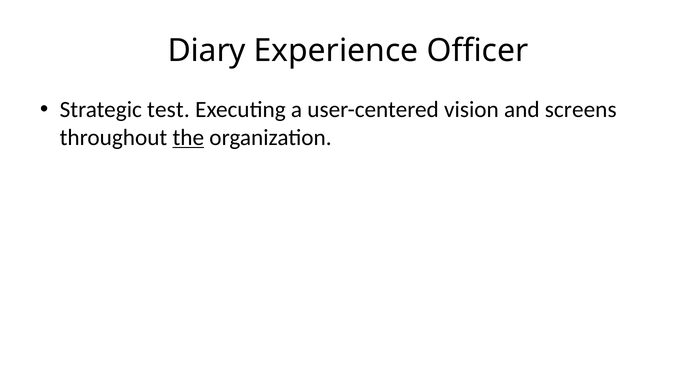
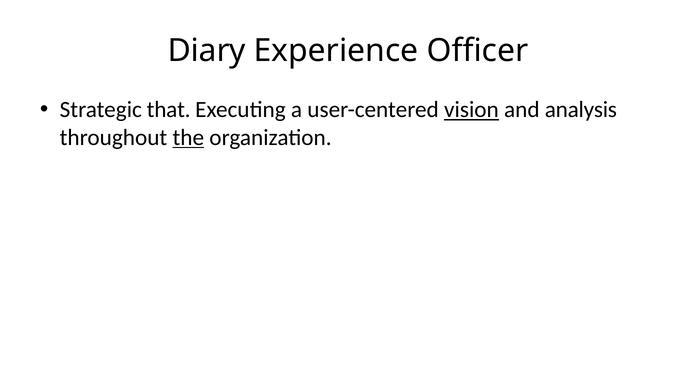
test: test -> that
vision underline: none -> present
screens: screens -> analysis
